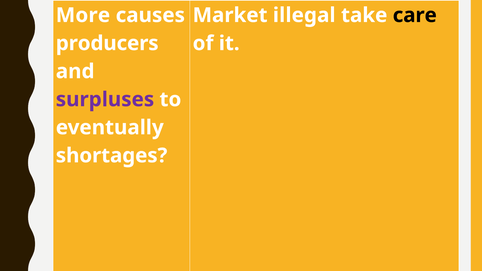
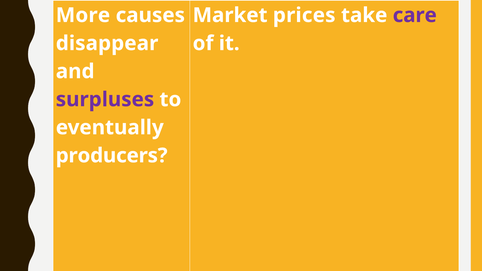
illegal: illegal -> prices
care colour: black -> purple
producers: producers -> disappear
shortages: shortages -> producers
